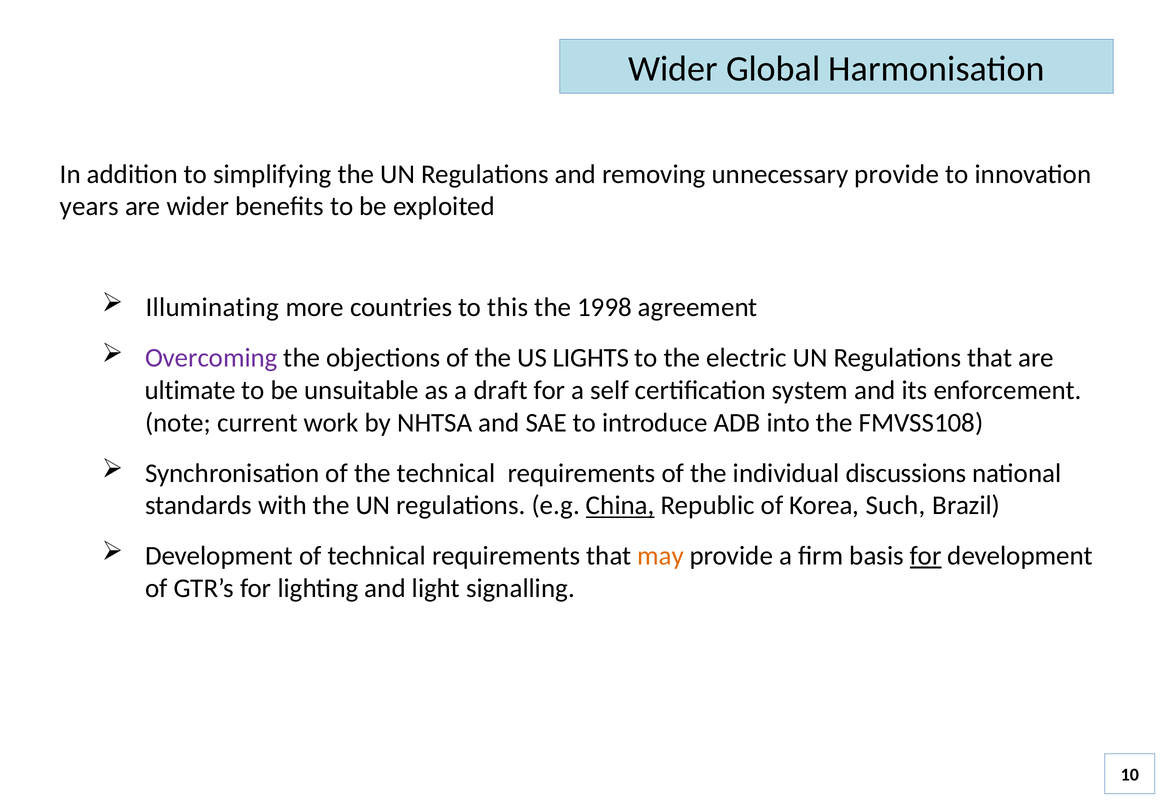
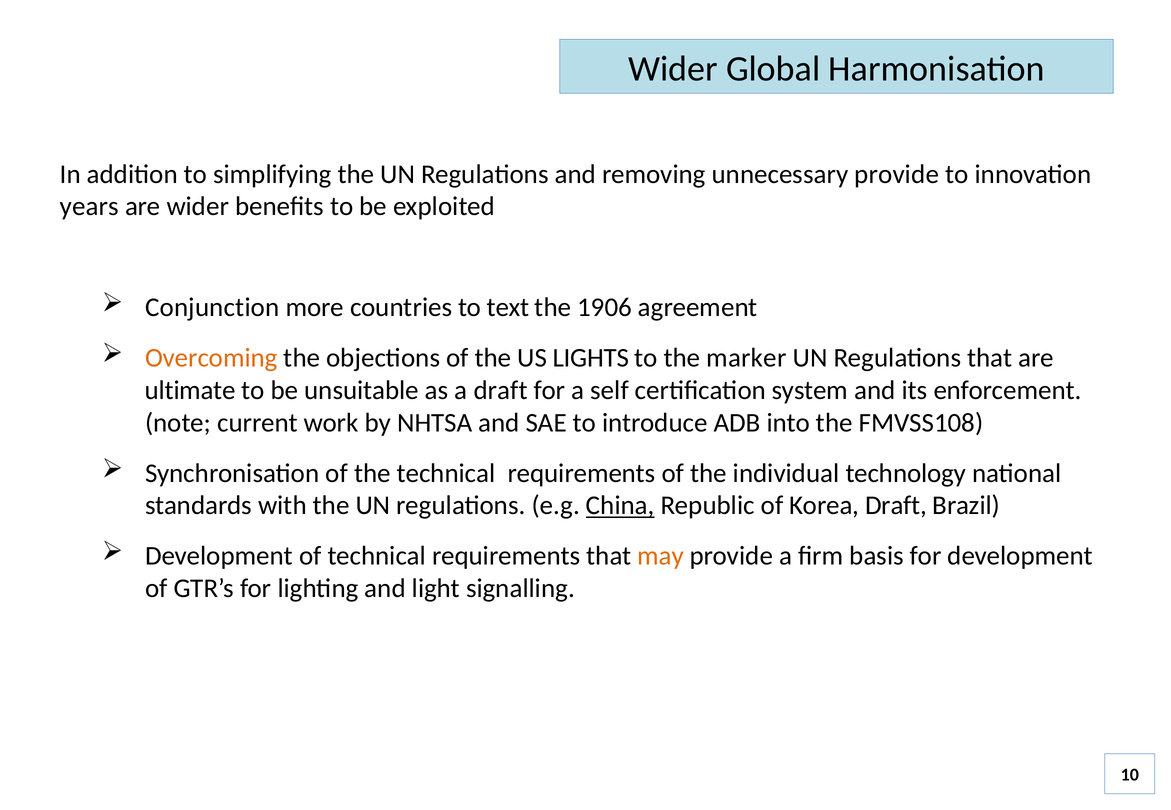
Illuminating: Illuminating -> Conjunction
this: this -> text
1998: 1998 -> 1906
Overcoming colour: purple -> orange
electric: electric -> marker
discussions: discussions -> technology
Korea Such: Such -> Draft
for at (926, 556) underline: present -> none
